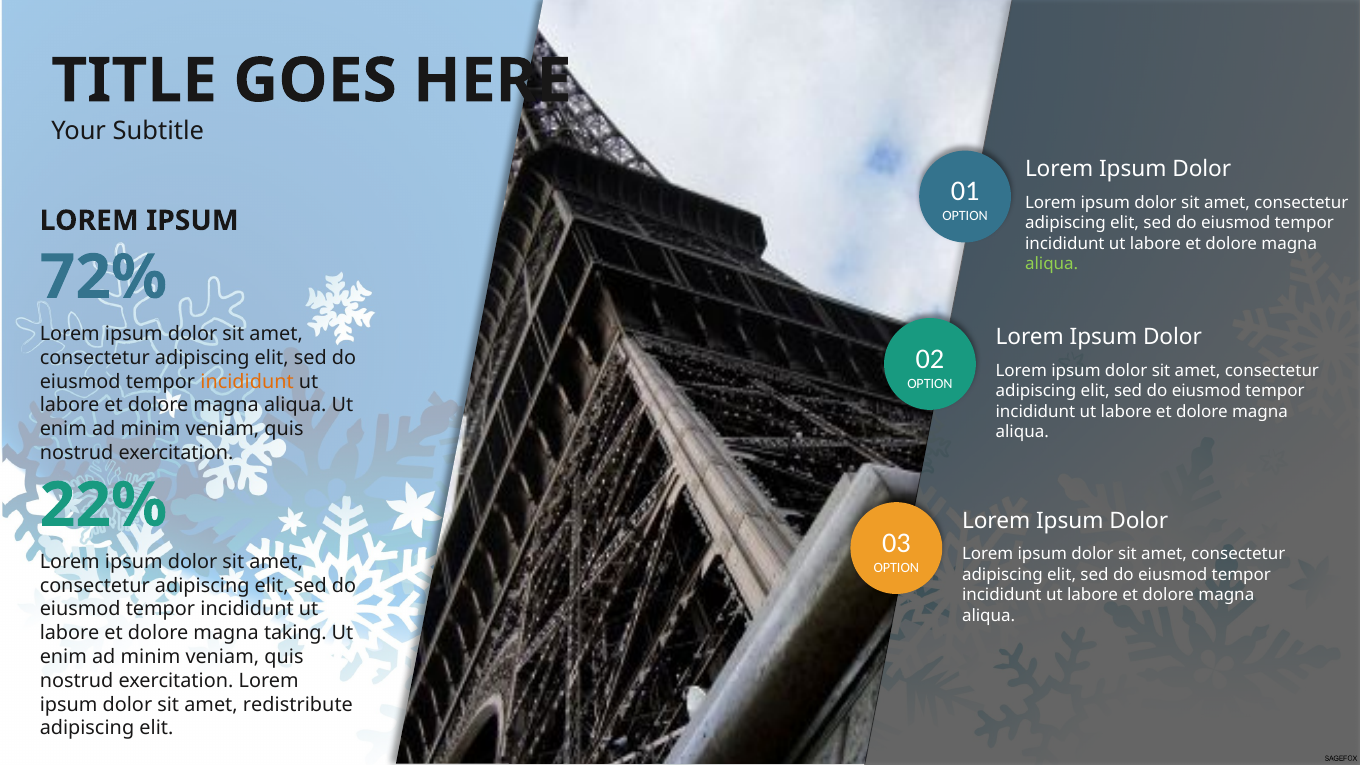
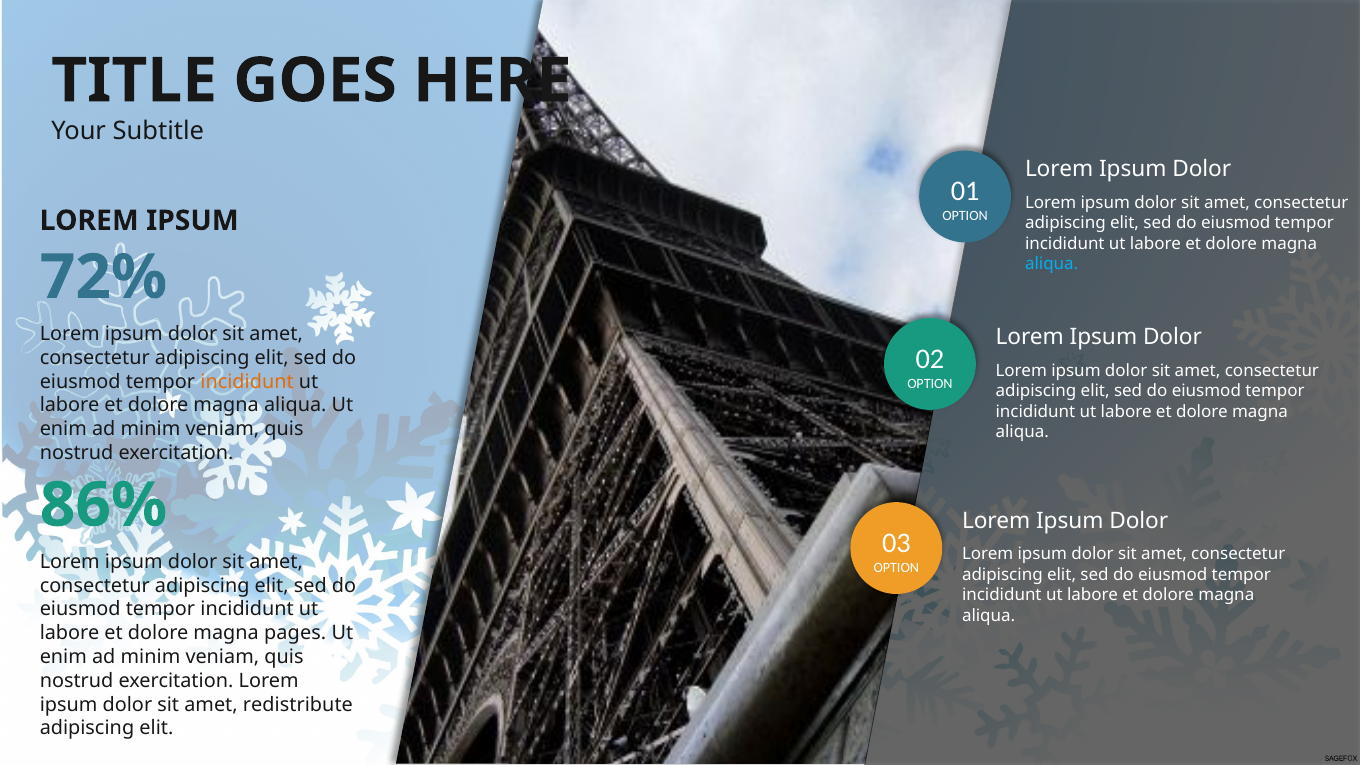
aliqua at (1052, 264) colour: light green -> light blue
22%: 22% -> 86%
taking: taking -> pages
